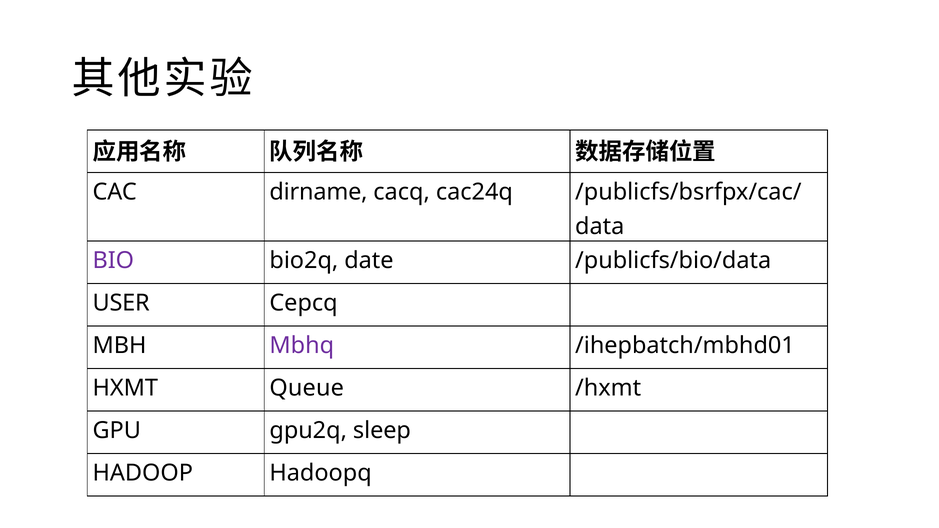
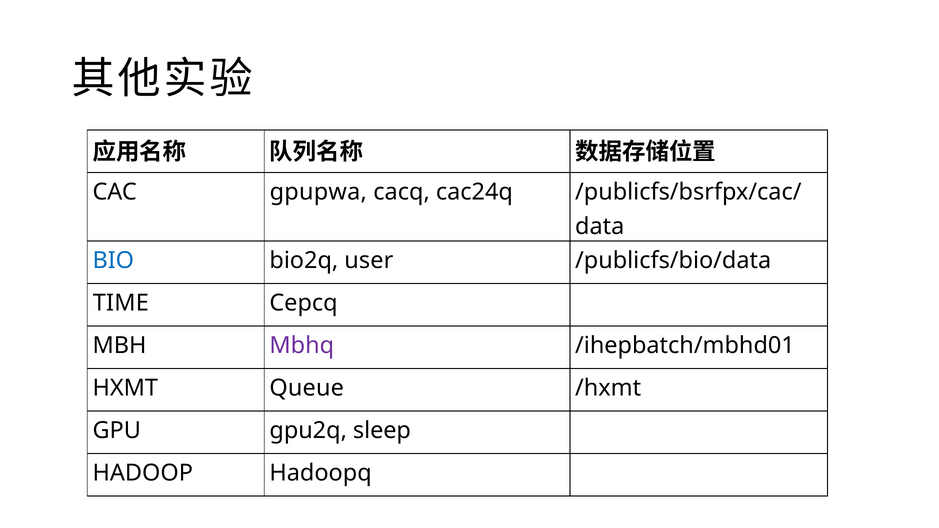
dirname: dirname -> gpupwa
BIO colour: purple -> blue
date: date -> user
USER: USER -> TIME
